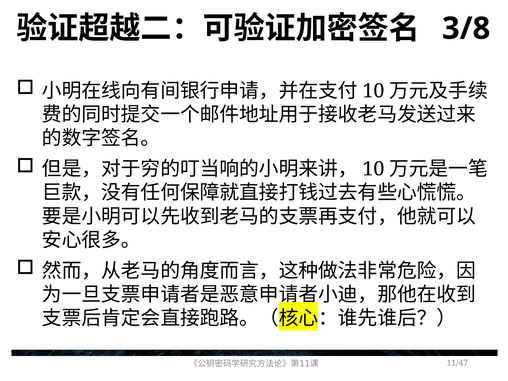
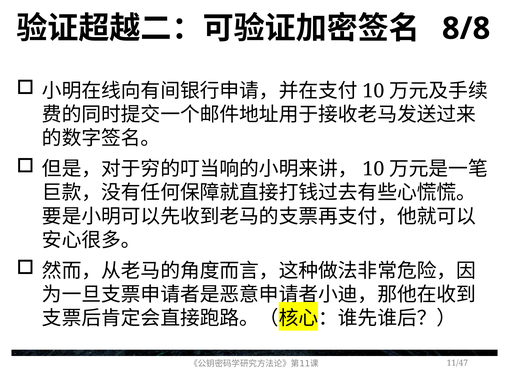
3/8: 3/8 -> 8/8
